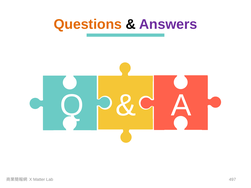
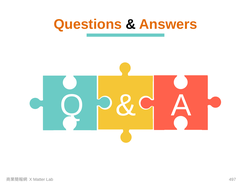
Answers colour: purple -> orange
